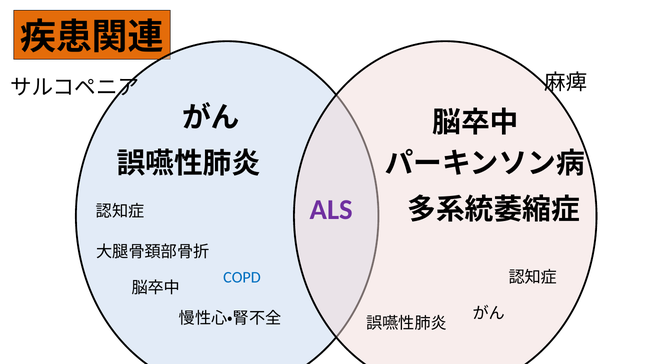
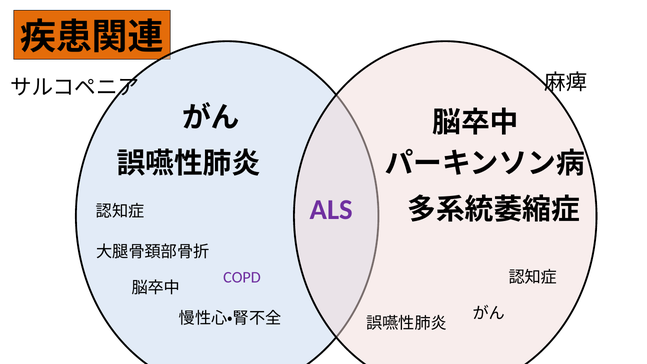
COPD colour: blue -> purple
